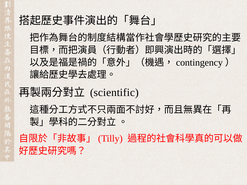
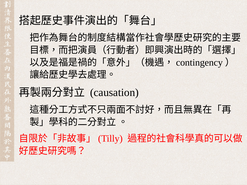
scientific: scientific -> causation
